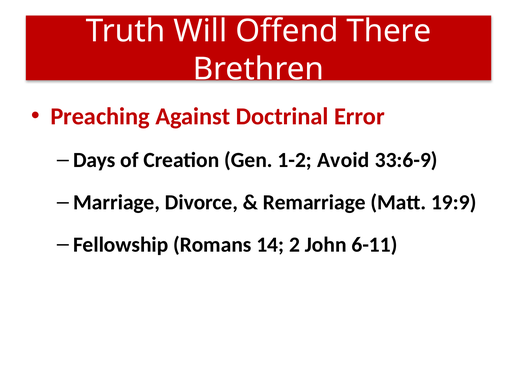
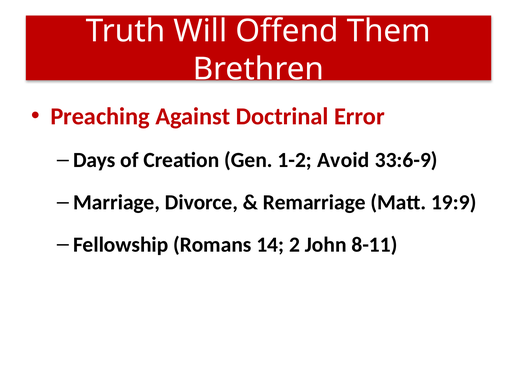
There: There -> Them
6-11: 6-11 -> 8-11
